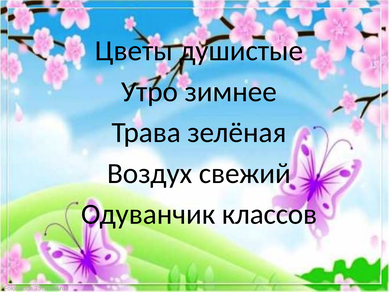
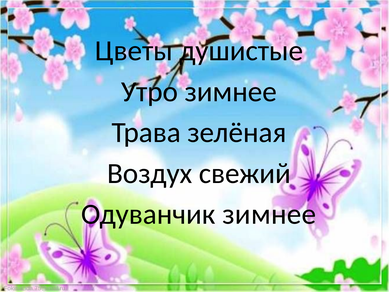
Одуванчик классов: классов -> зимнее
